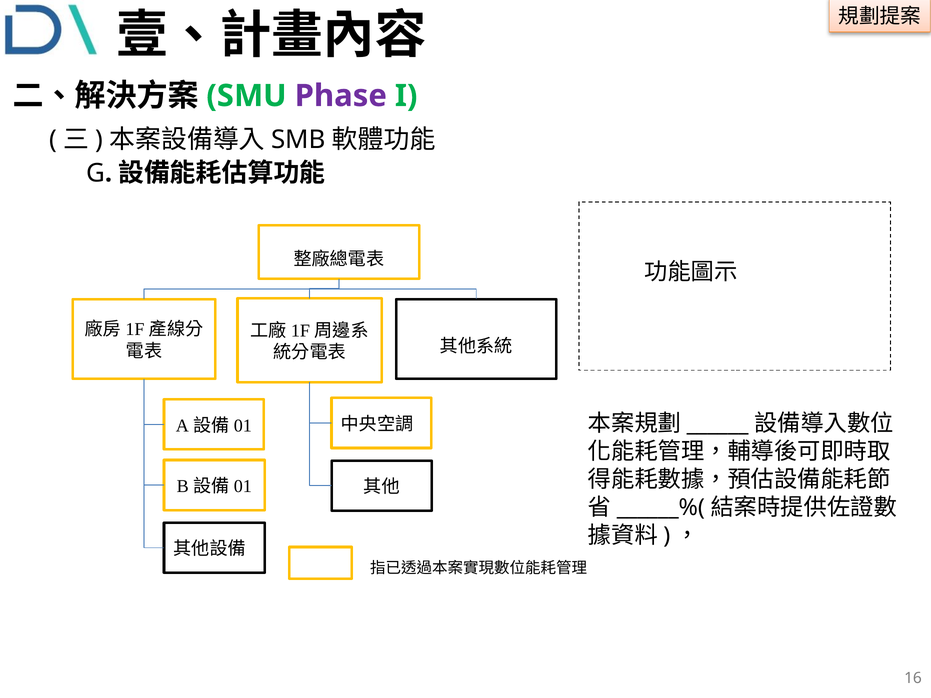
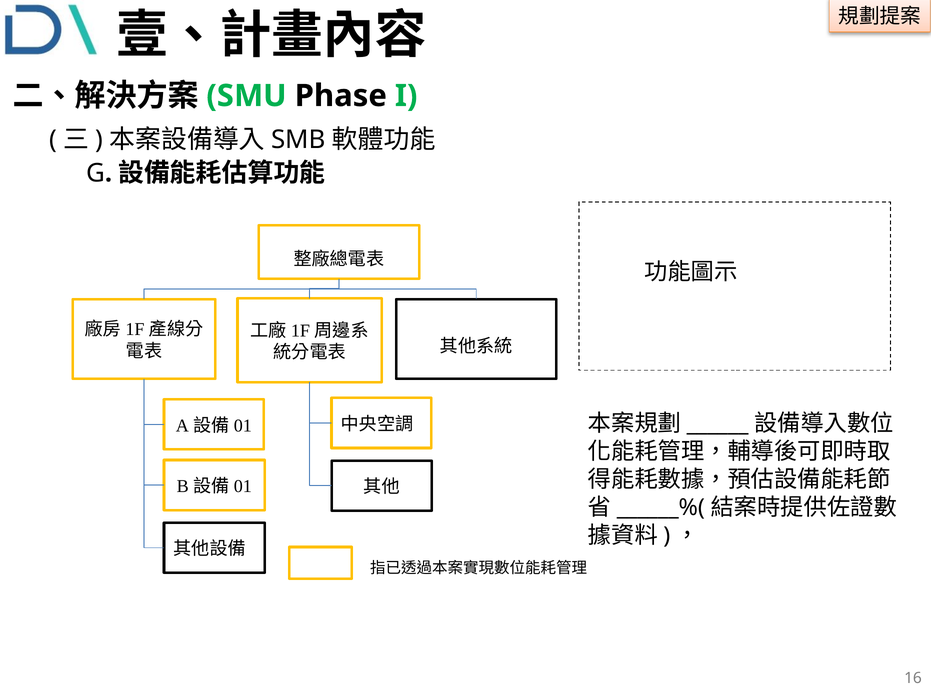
Phase colour: purple -> black
